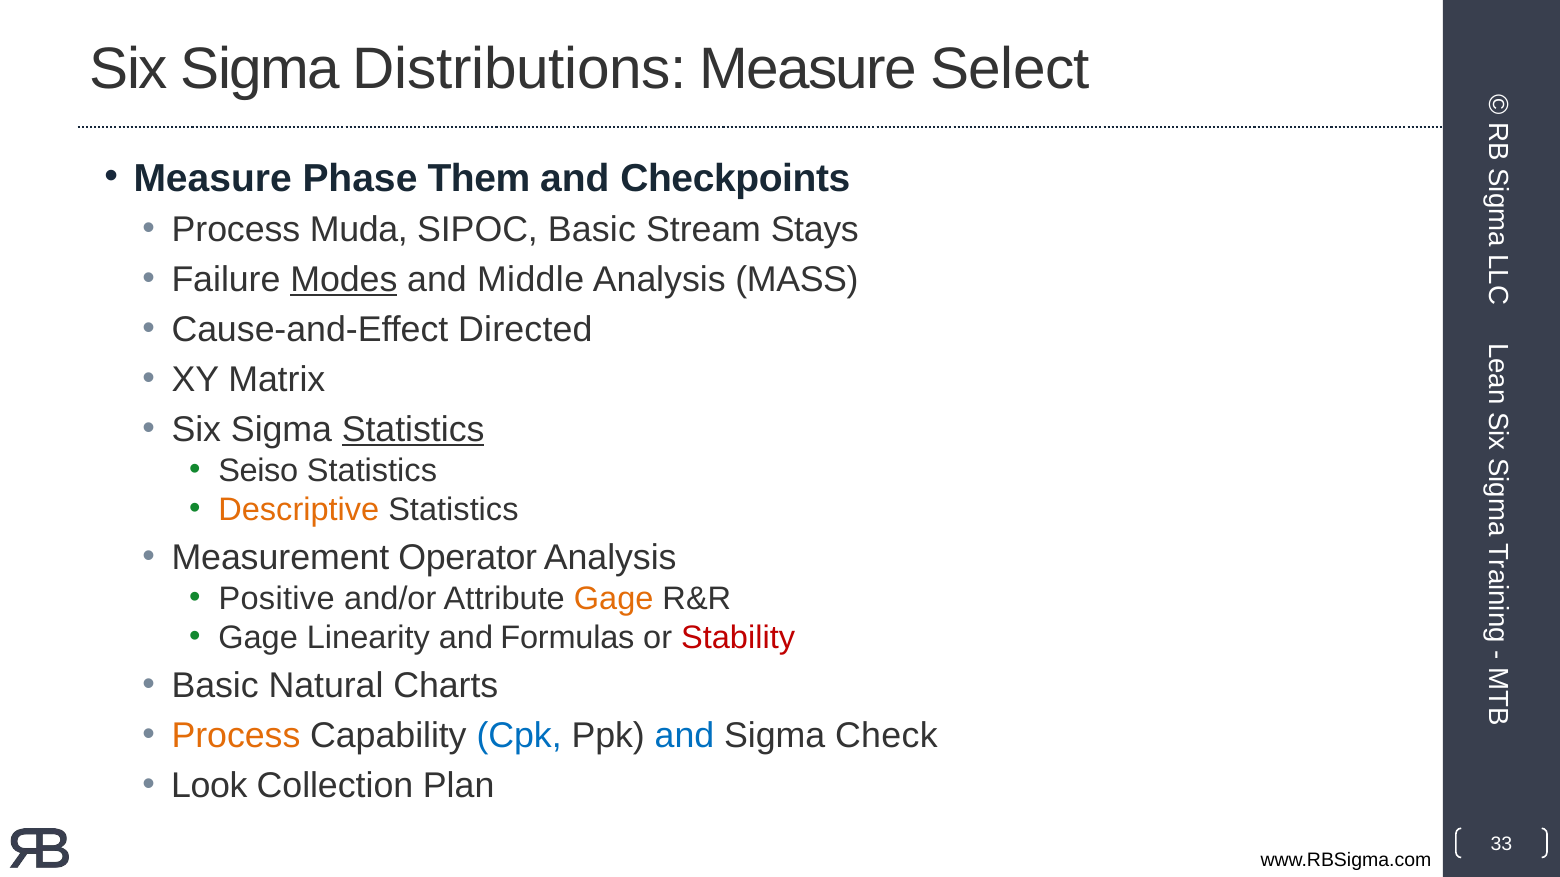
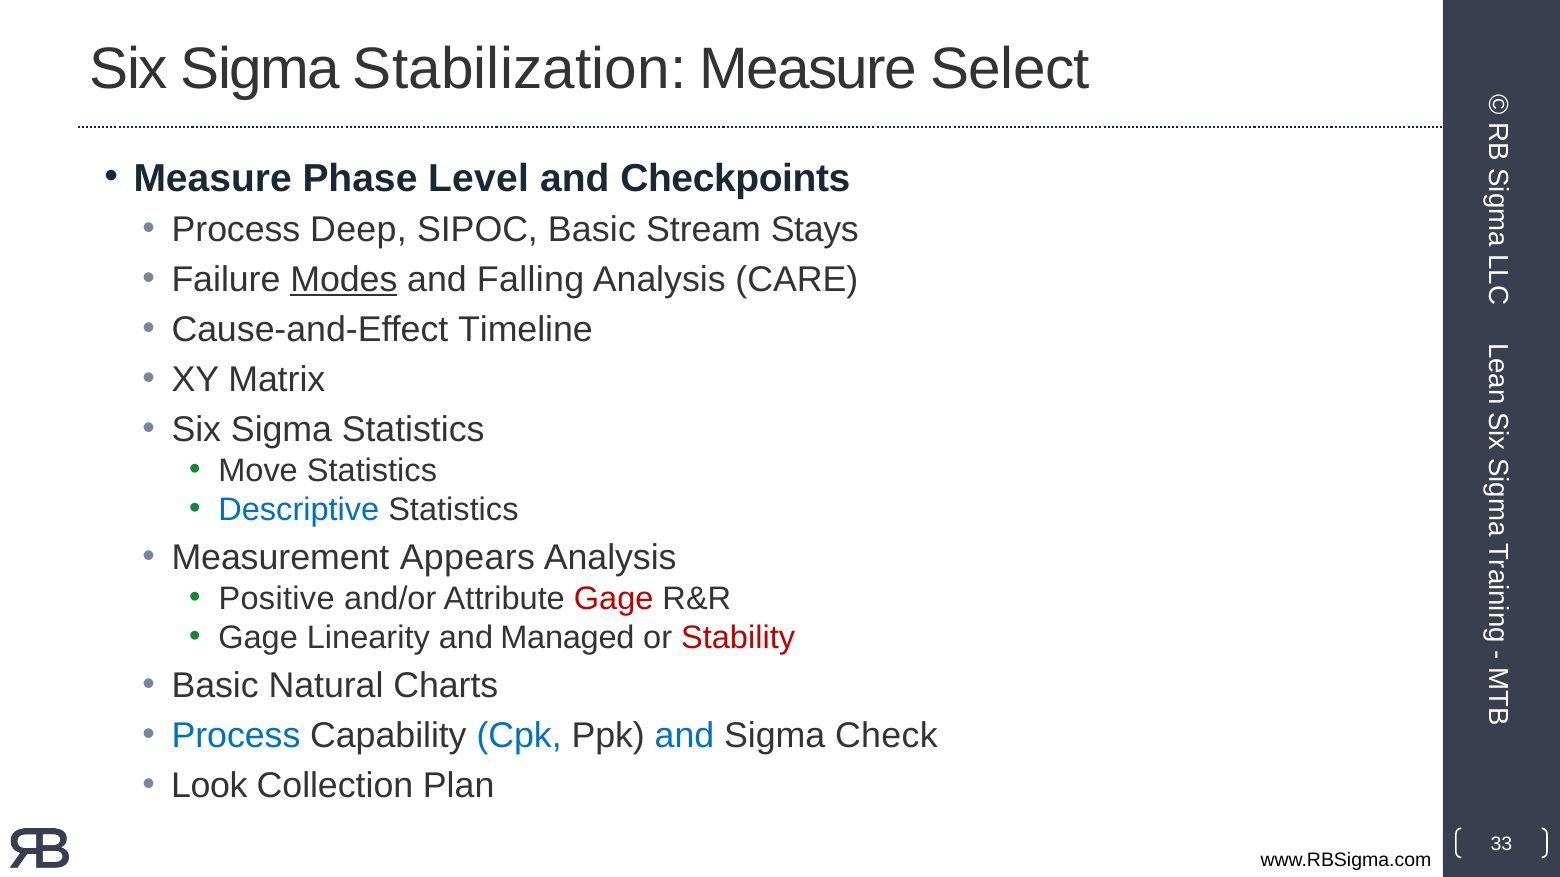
Distributions: Distributions -> Stabilization
Them: Them -> Level
Muda: Muda -> Deep
Middle: Middle -> Falling
MASS: MASS -> CARE
Directed: Directed -> Timeline
Statistics at (413, 430) underline: present -> none
Seiso: Seiso -> Move
Descriptive colour: orange -> blue
Operator: Operator -> Appears
Gage at (614, 599) colour: orange -> red
Formulas: Formulas -> Managed
Process at (236, 736) colour: orange -> blue
